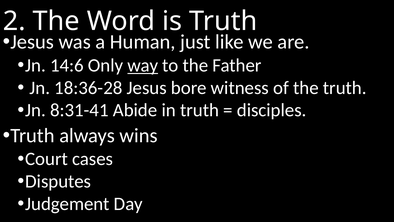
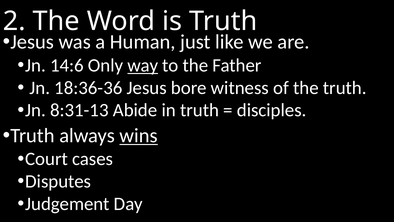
18:36-28: 18:36-28 -> 18:36-36
8:31-41: 8:31-41 -> 8:31-13
wins underline: none -> present
